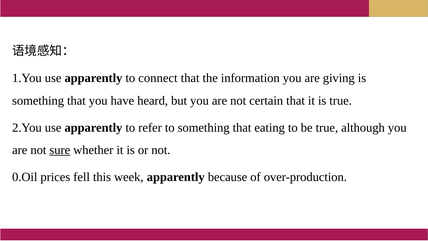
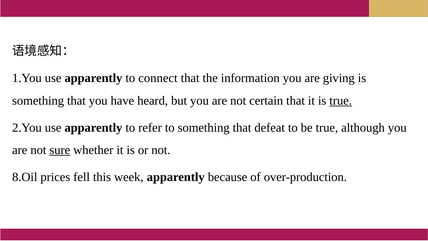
true at (341, 100) underline: none -> present
eating: eating -> defeat
0.Oil: 0.Oil -> 8.Oil
